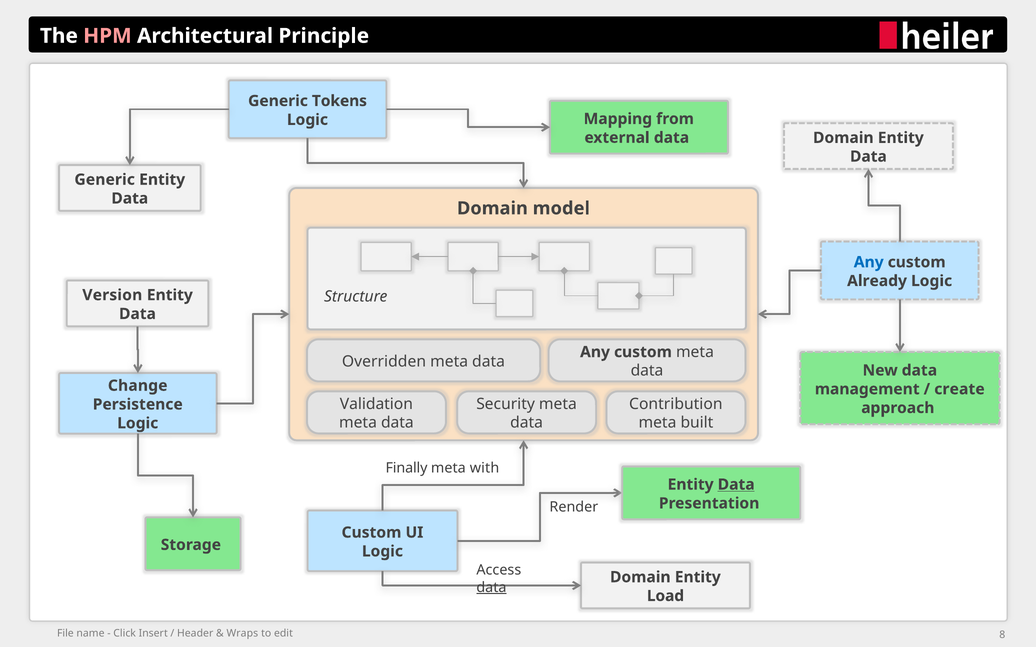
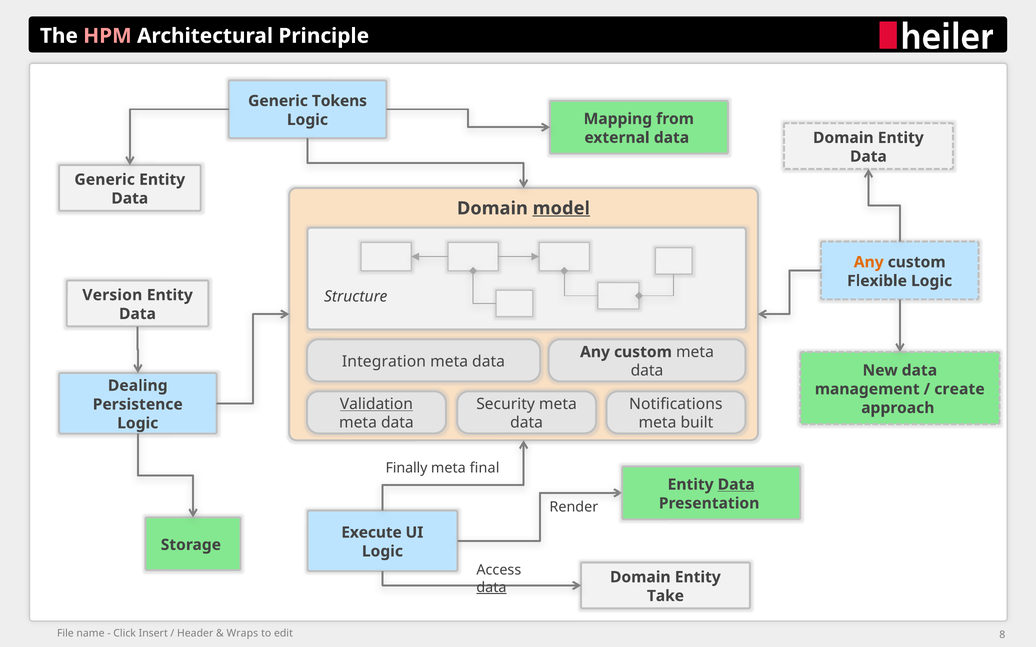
model underline: none -> present
Any at (869, 262) colour: blue -> orange
Already: Already -> Flexible
Overridden: Overridden -> Integration
Change: Change -> Dealing
Validation underline: none -> present
Contribution: Contribution -> Notifications
with: with -> final
Custom at (371, 533): Custom -> Execute
Load: Load -> Take
